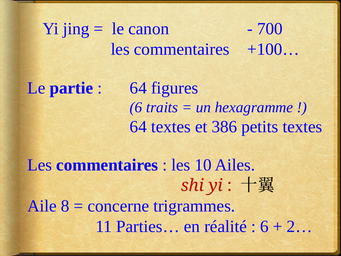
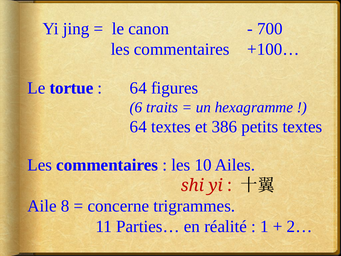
partie: partie -> tortue
6 at (264, 226): 6 -> 1
